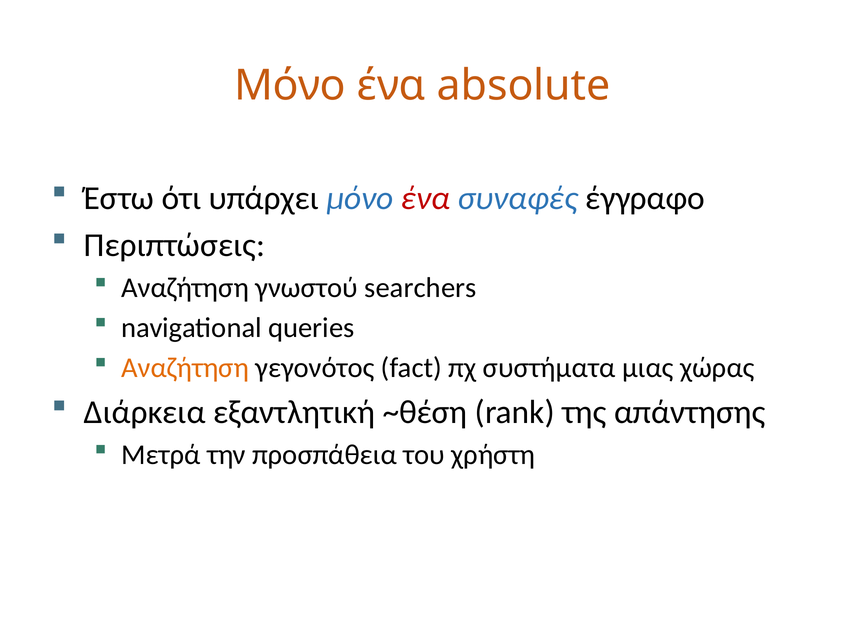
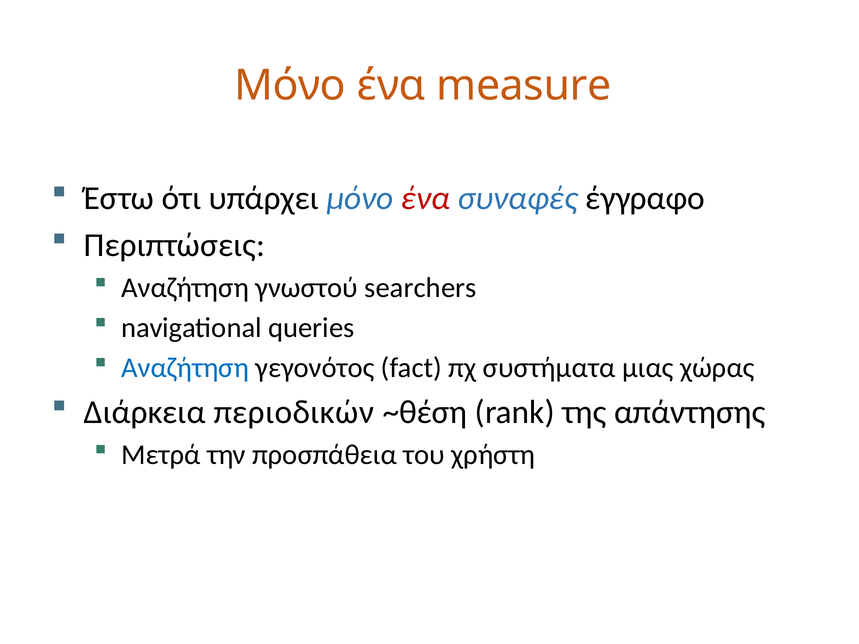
absolute: absolute -> measure
Αναζήτηση at (185, 368) colour: orange -> blue
εξαντλητική: εξαντλητική -> περιοδικών
